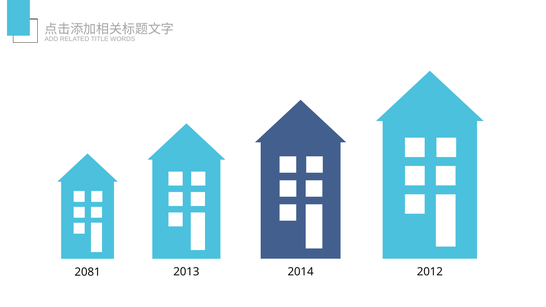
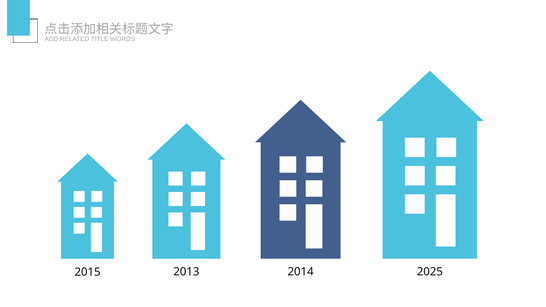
2081: 2081 -> 2015
2012: 2012 -> 2025
